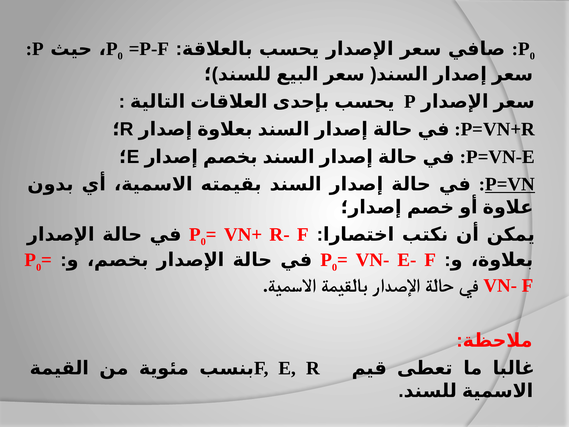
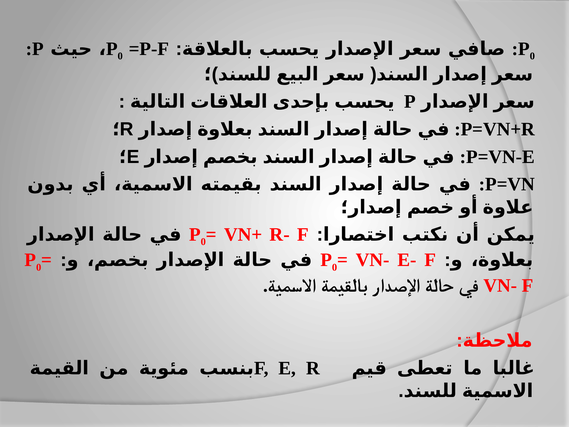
P=VN underline: present -> none
